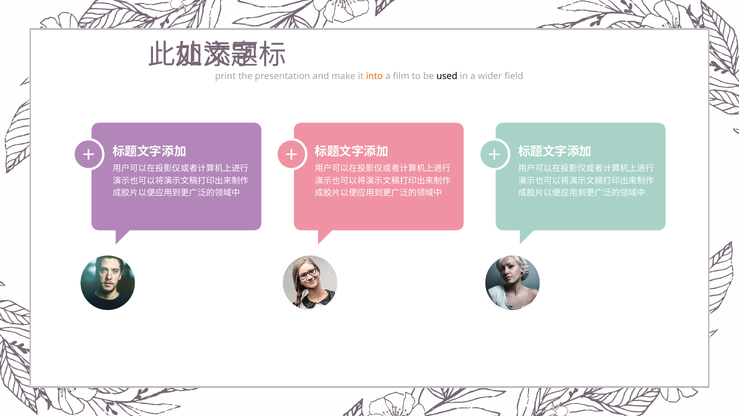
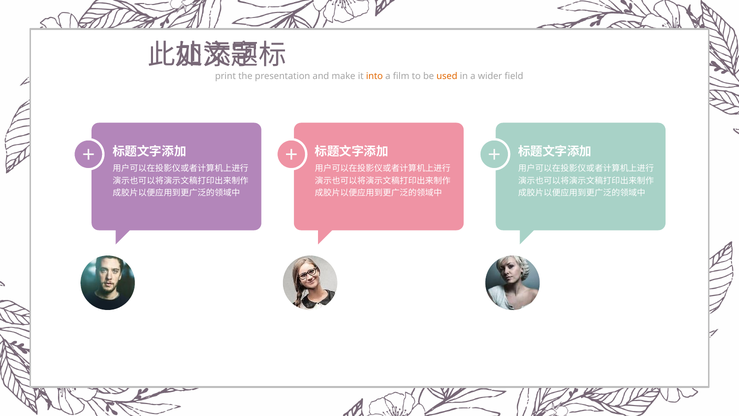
used colour: black -> orange
